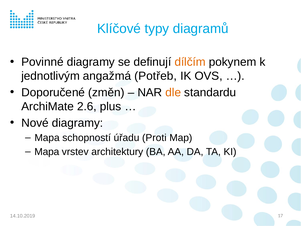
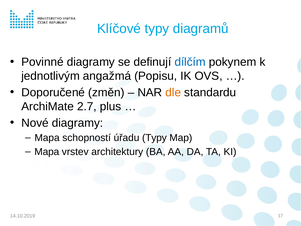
dílčím colour: orange -> blue
Potřeb: Potřeb -> Popisu
2.6: 2.6 -> 2.7
úřadu Proti: Proti -> Typy
